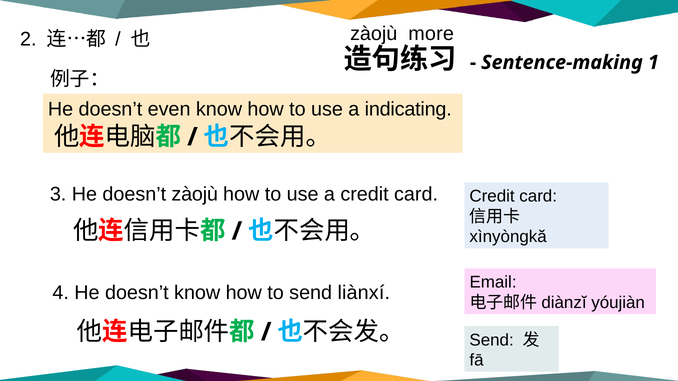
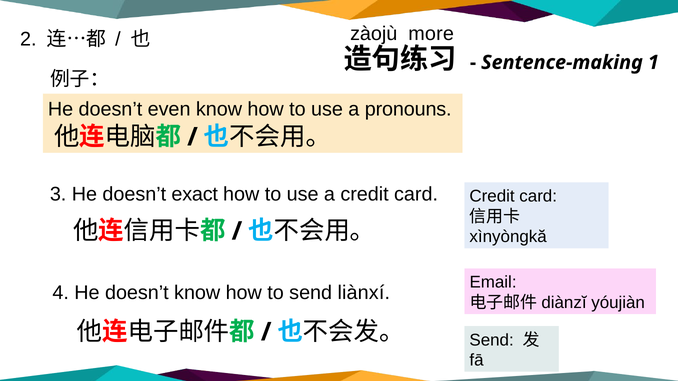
indicating: indicating -> pronouns
doesn’t zàojù: zàojù -> exact
